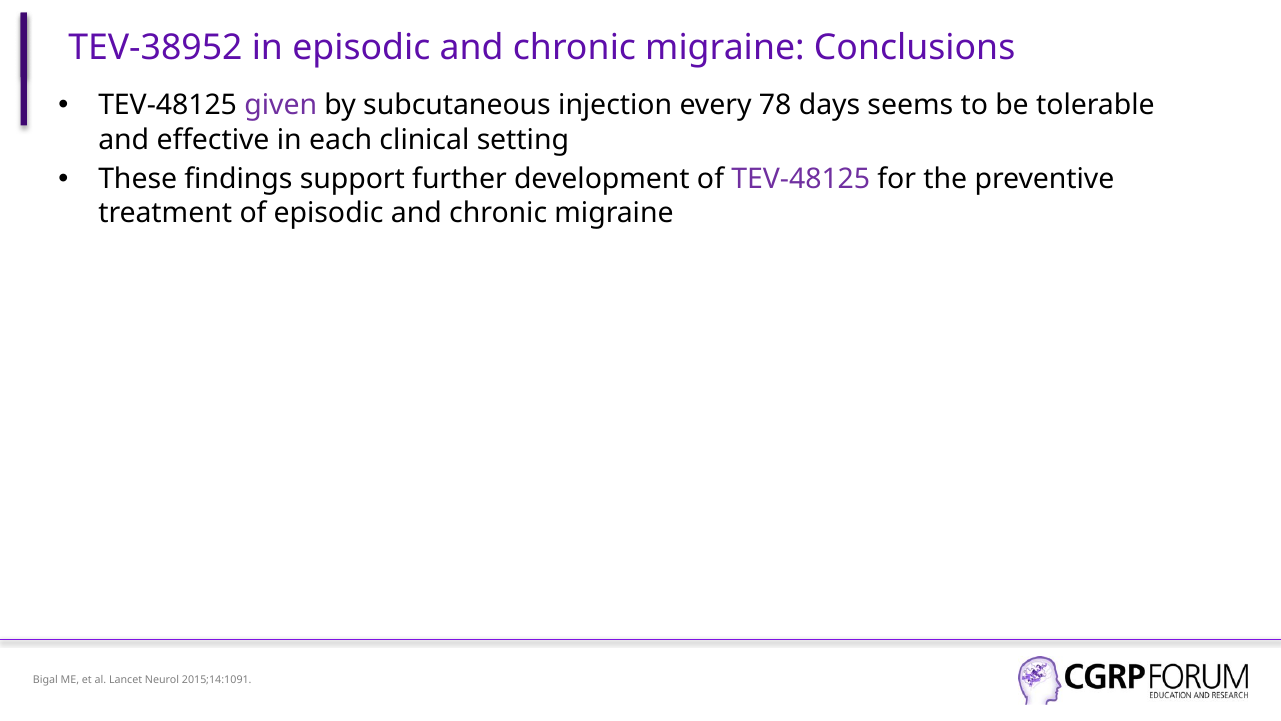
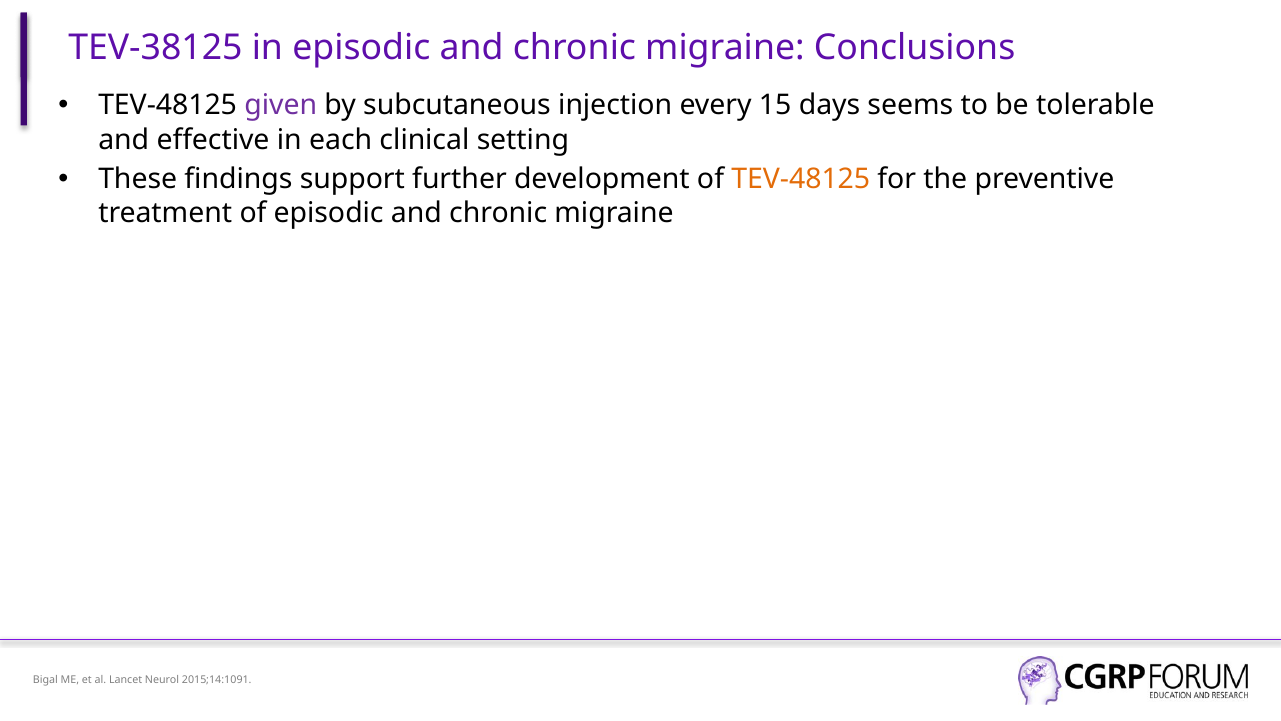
TEV-38952: TEV-38952 -> TEV-38125
78: 78 -> 15
TEV-48125 at (801, 179) colour: purple -> orange
